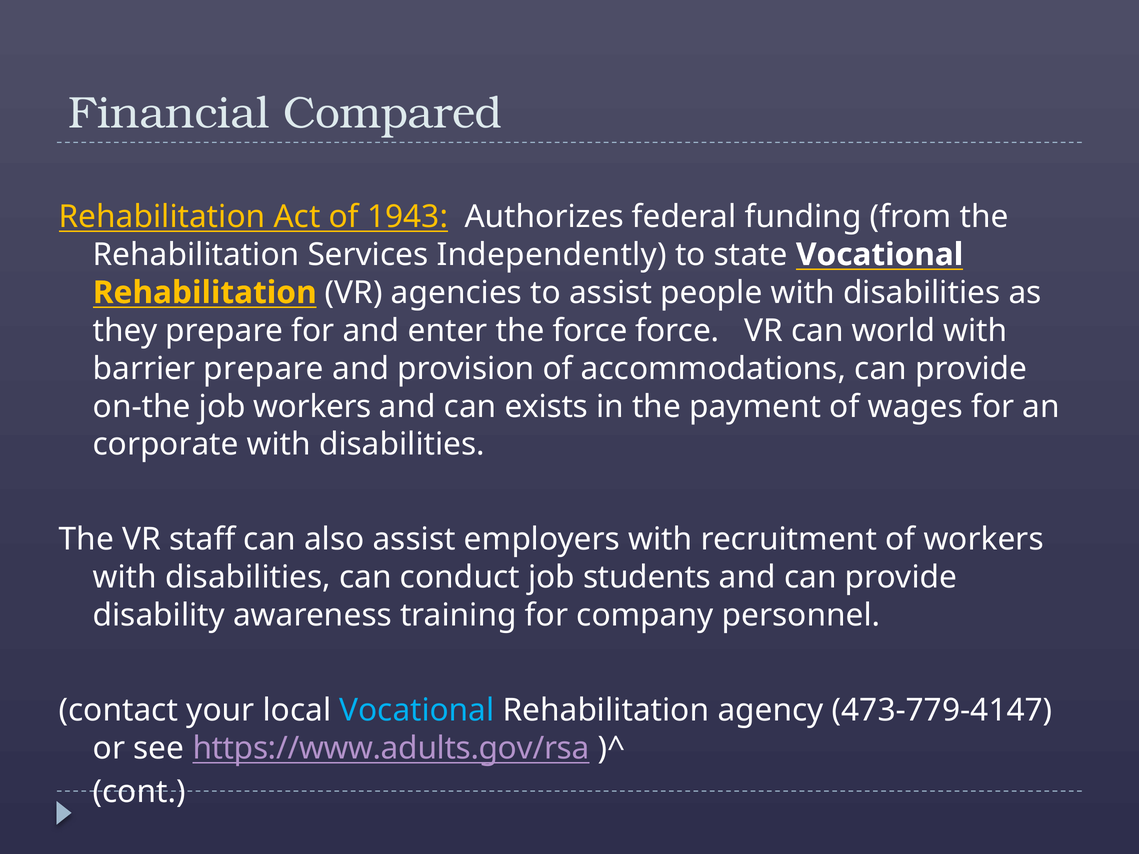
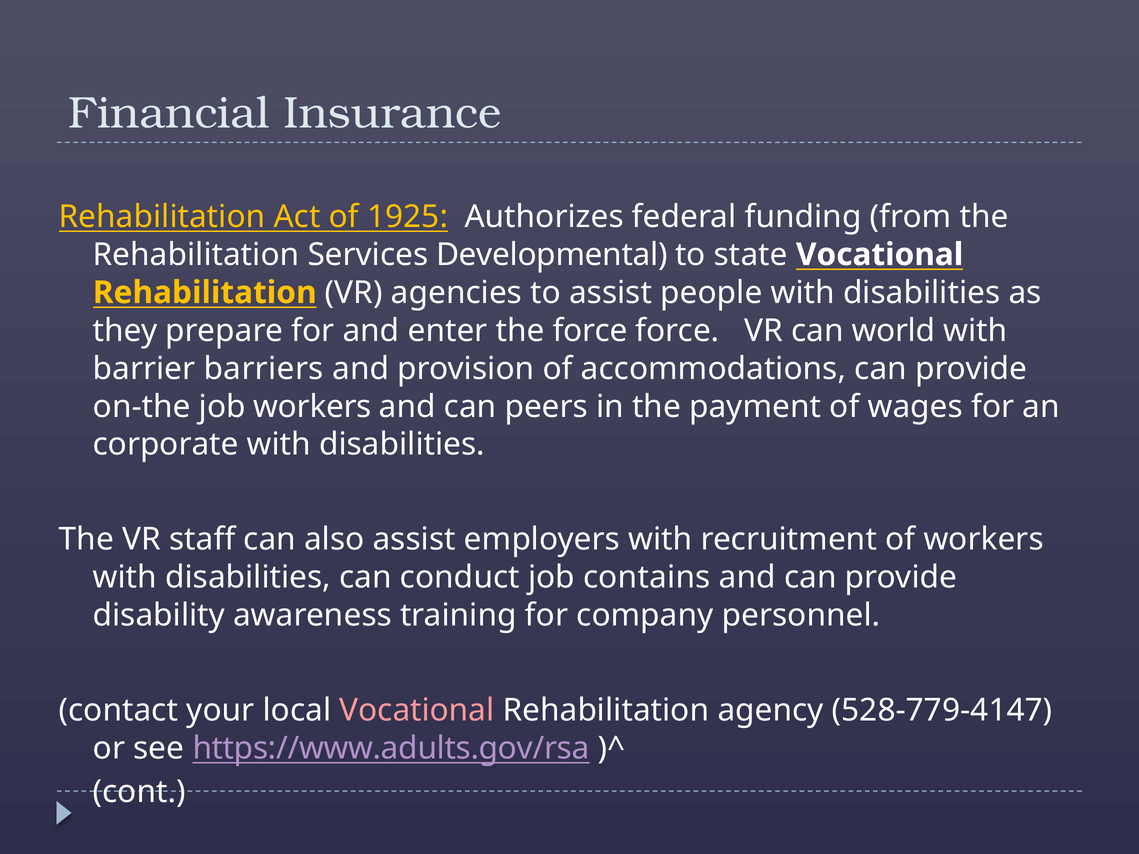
Compared: Compared -> Insurance
1943: 1943 -> 1925
Independently: Independently -> Developmental
barrier prepare: prepare -> barriers
exists: exists -> peers
students: students -> contains
Vocational at (417, 711) colour: light blue -> pink
473-779-4147: 473-779-4147 -> 528-779-4147
